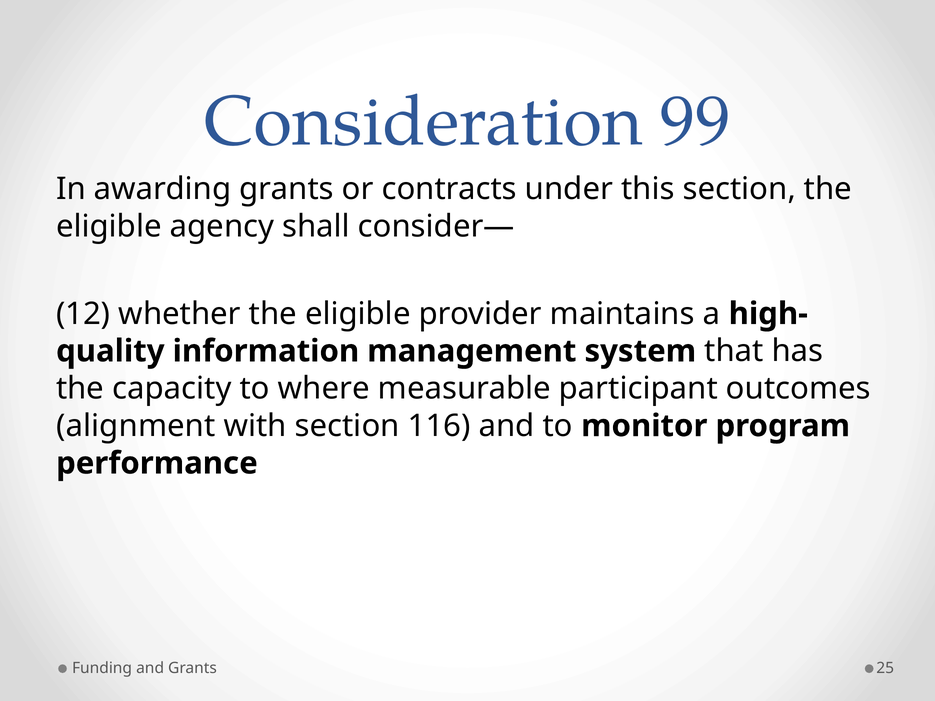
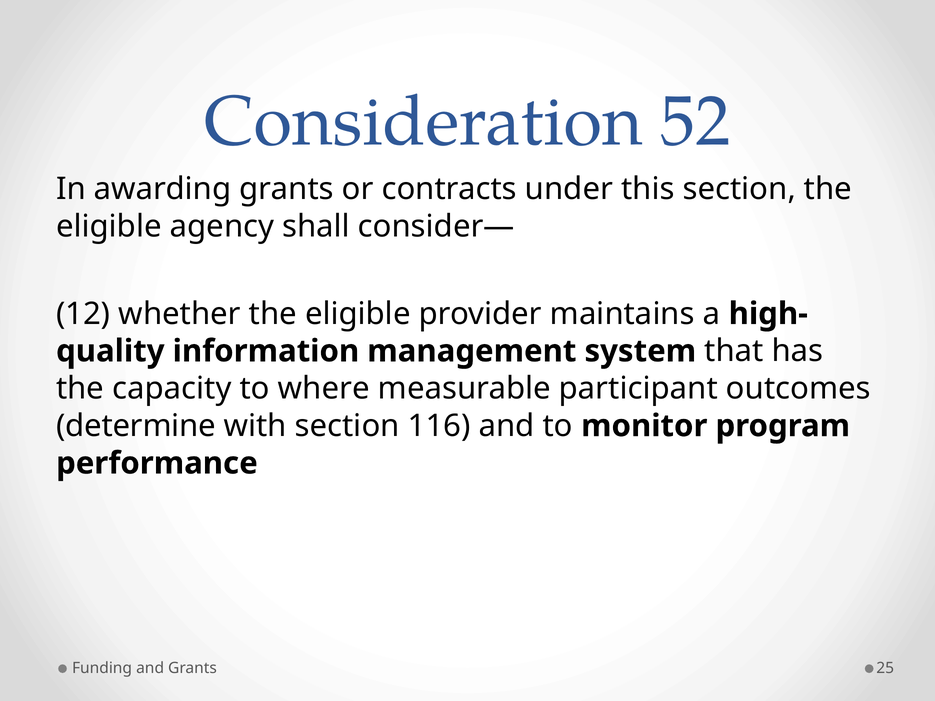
99: 99 -> 52
alignment: alignment -> determine
